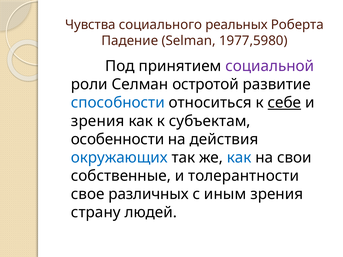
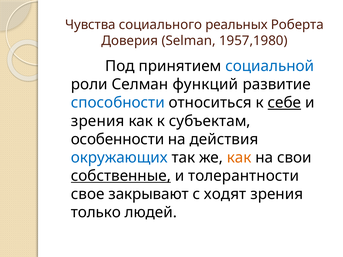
Падение: Падение -> Доверия
1977,5980: 1977,5980 -> 1957,1980
социальной colour: purple -> blue
остротой: остротой -> функций
как at (239, 158) colour: blue -> orange
собственные underline: none -> present
различных: различных -> закрывают
иным: иным -> ходят
страну: страну -> только
